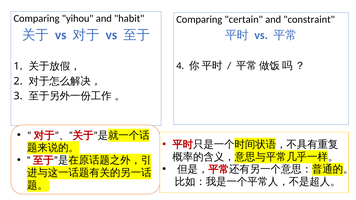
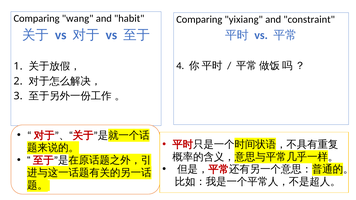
yihou: yihou -> wang
certain: certain -> yixiang
